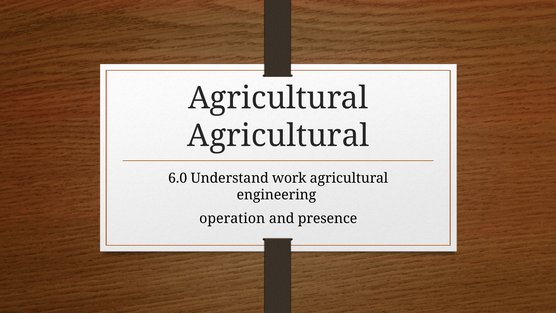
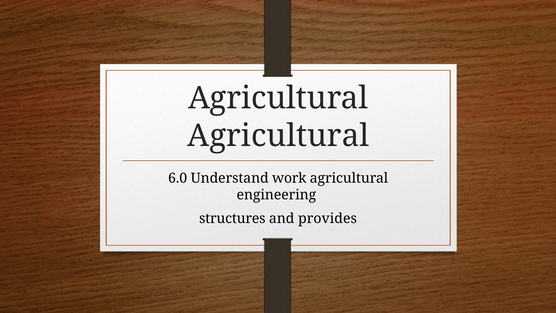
operation: operation -> structures
presence: presence -> provides
